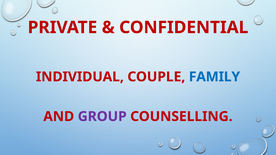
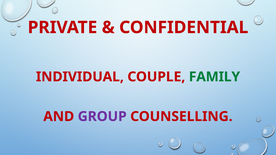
FAMILY colour: blue -> green
